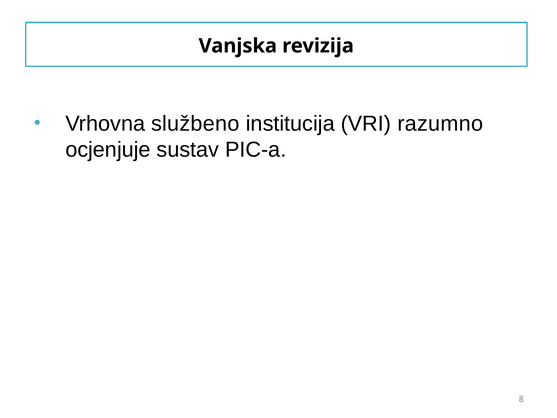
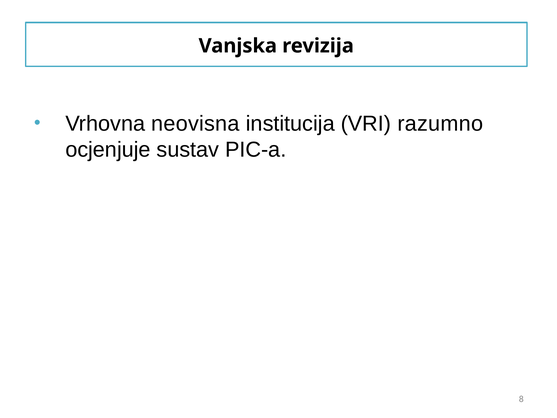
službeno: službeno -> neovisna
